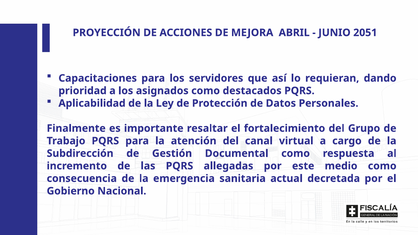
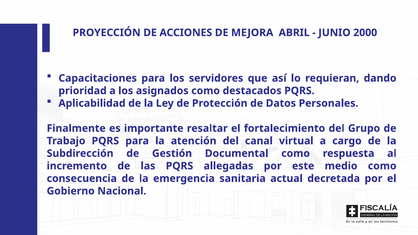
2051: 2051 -> 2000
